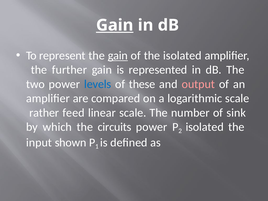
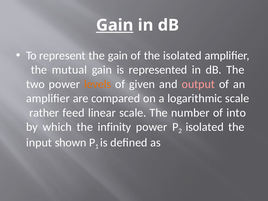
gain at (118, 56) underline: present -> none
further: further -> mutual
levels colour: blue -> orange
these: these -> given
sink: sink -> into
circuits: circuits -> infinity
